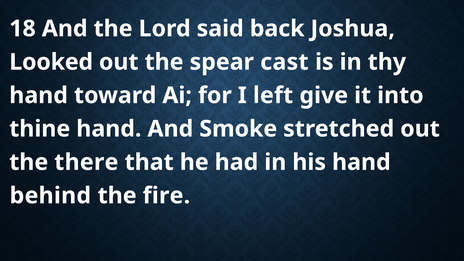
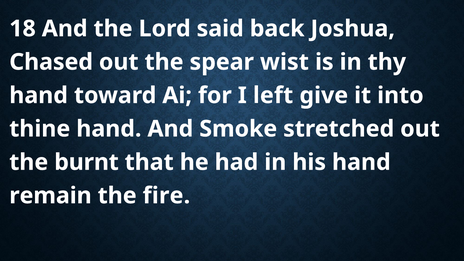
Looked: Looked -> Chased
cast: cast -> wist
there: there -> burnt
behind: behind -> remain
